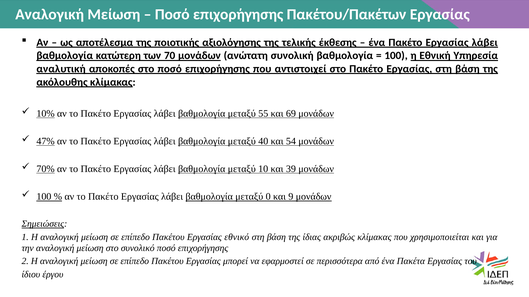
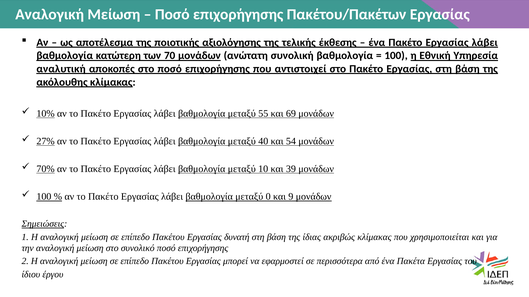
47%: 47% -> 27%
εθνικό: εθνικό -> δυνατή
